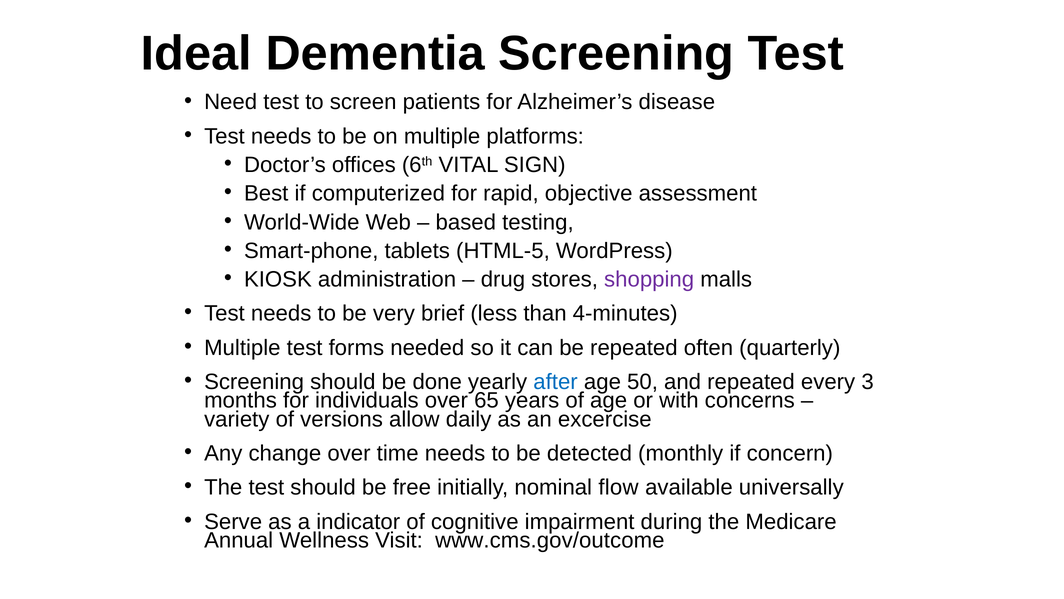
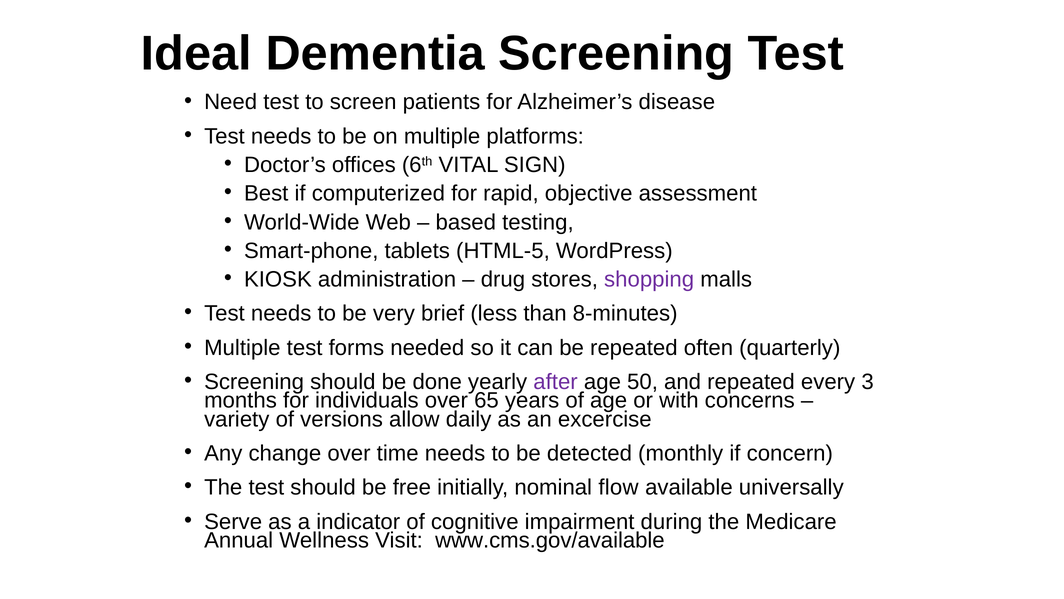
4-minutes: 4-minutes -> 8-minutes
after colour: blue -> purple
www.cms.gov/outcome: www.cms.gov/outcome -> www.cms.gov/available
